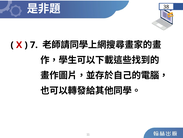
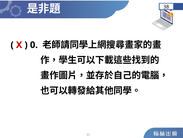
7: 7 -> 0
